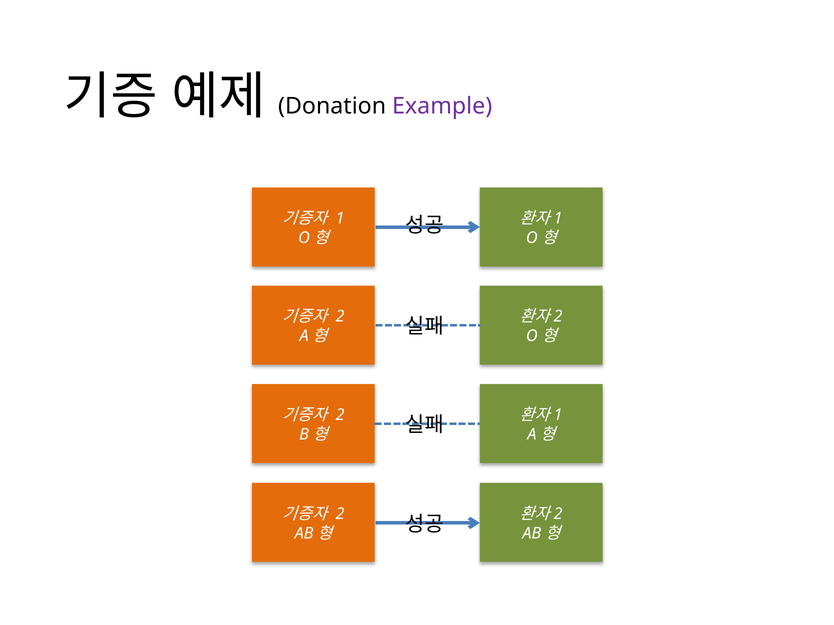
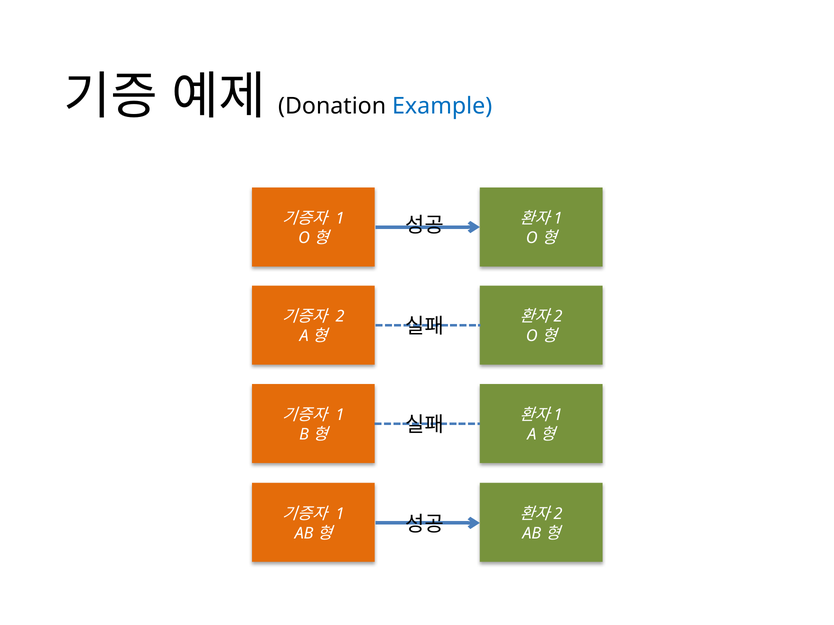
Example colour: purple -> blue
2 at (340, 415): 2 -> 1
2 at (340, 514): 2 -> 1
